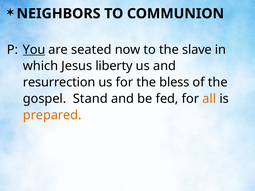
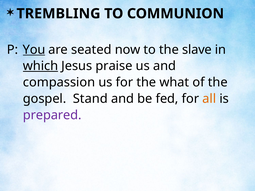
NEIGHBORS: NEIGHBORS -> TREMBLING
which underline: none -> present
liberty: liberty -> praise
resurrection: resurrection -> compassion
bless: bless -> what
prepared colour: orange -> purple
